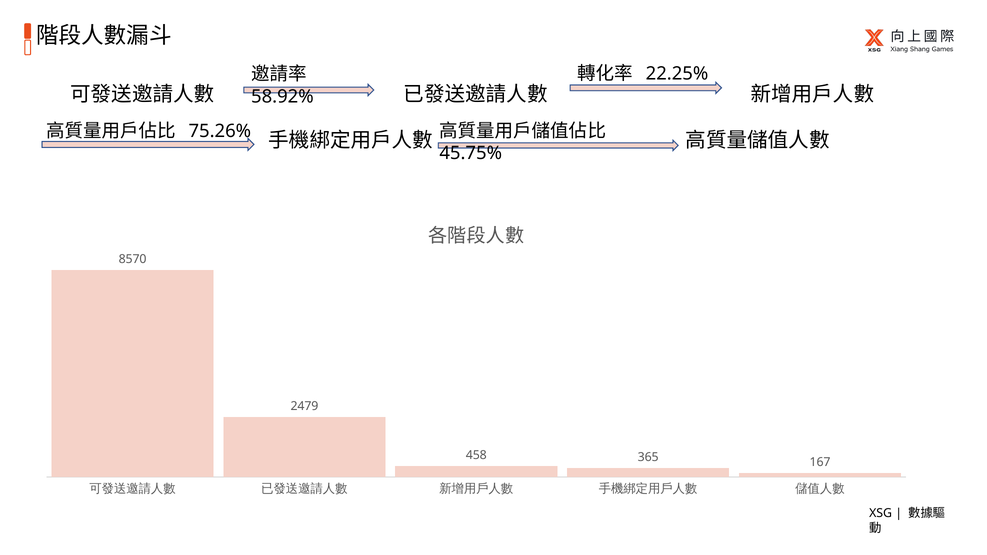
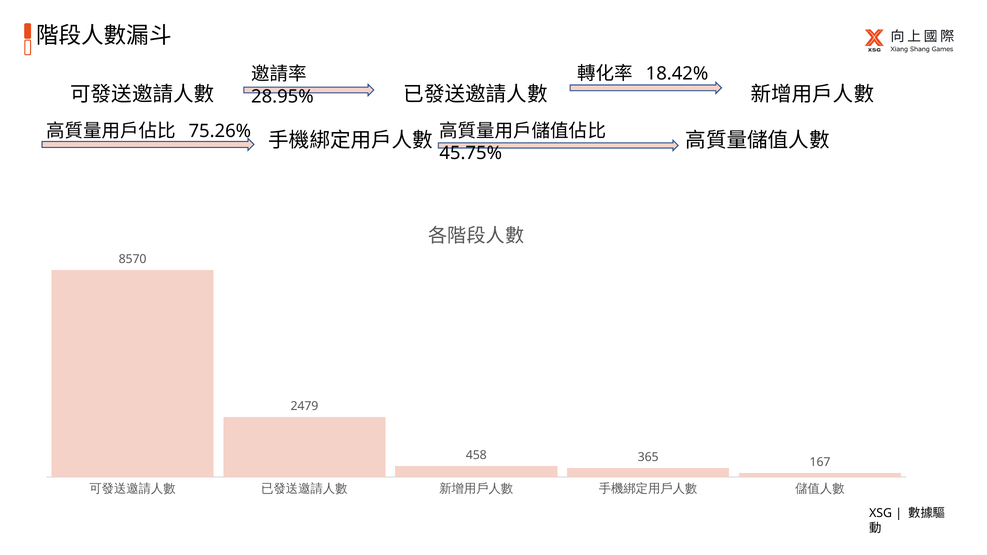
22.25%: 22.25% -> 18.42%
58.92%: 58.92% -> 28.95%
